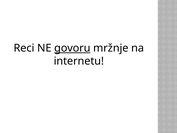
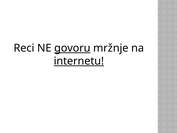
internetu underline: none -> present
